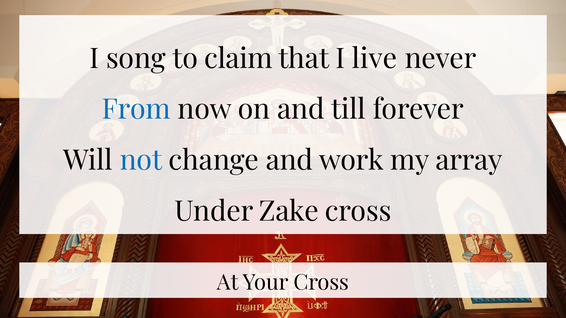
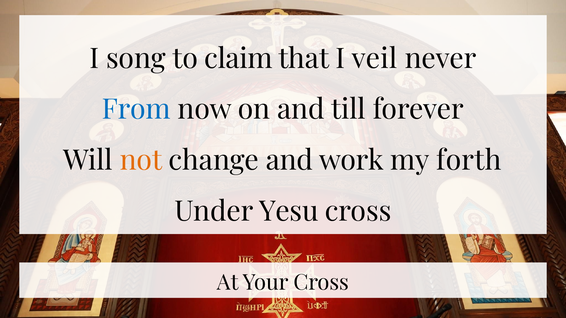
live: live -> veil
not colour: blue -> orange
array: array -> forth
Zake: Zake -> Yesu
